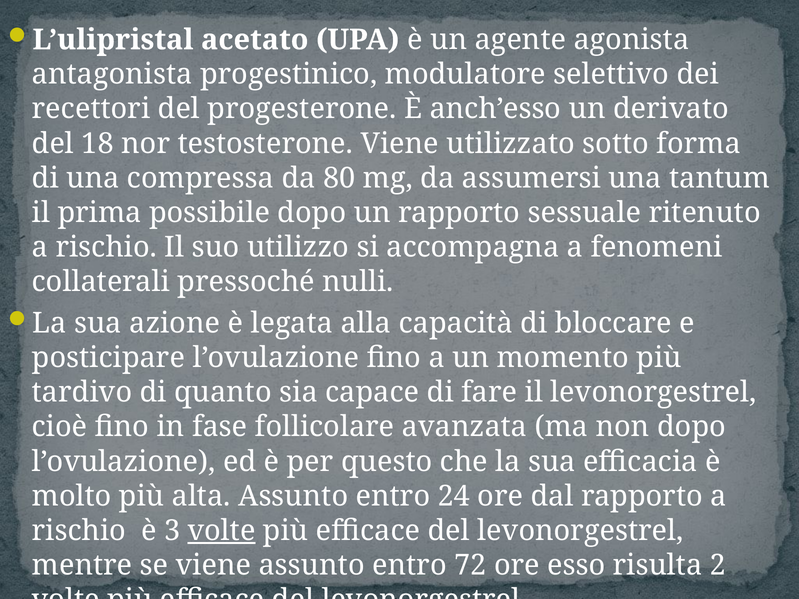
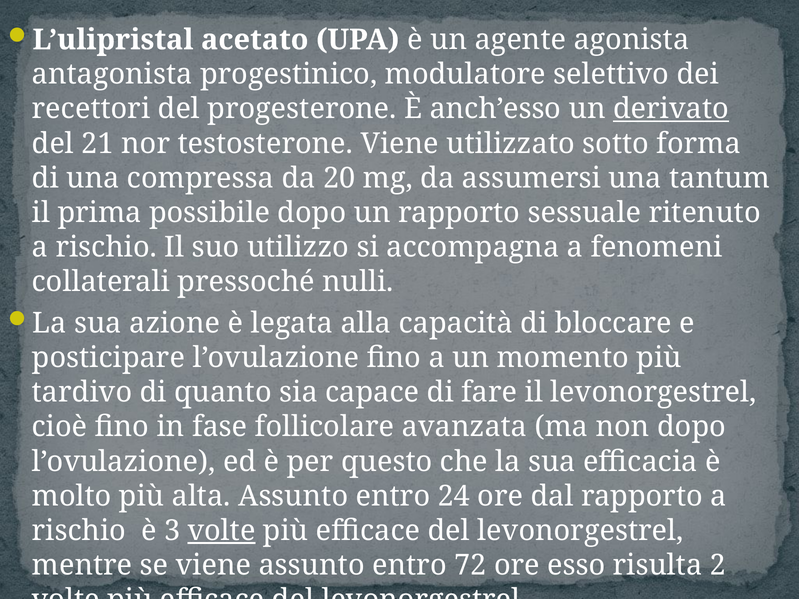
derivato underline: none -> present
18: 18 -> 21
80: 80 -> 20
